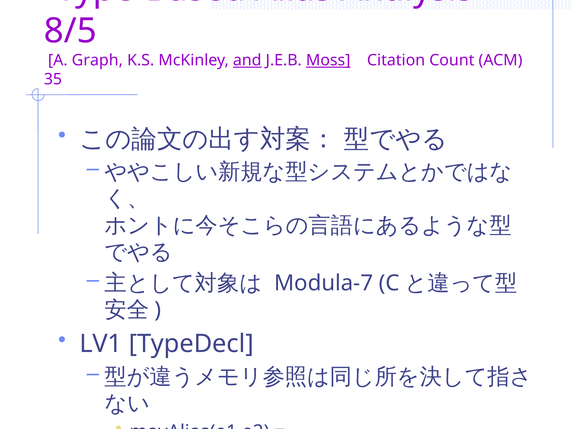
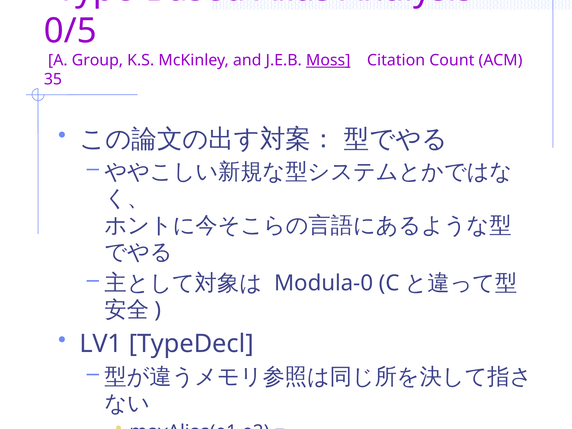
8/5: 8/5 -> 0/5
Graph: Graph -> Group
and underline: present -> none
Modula-7: Modula-7 -> Modula-0
